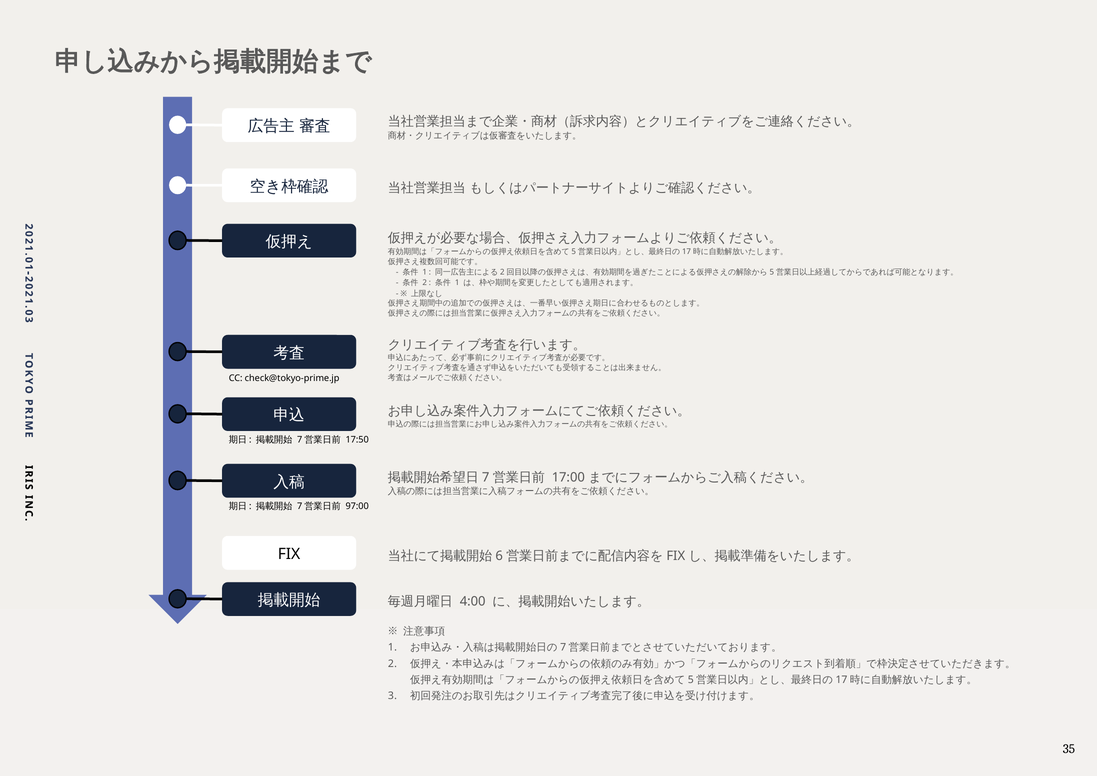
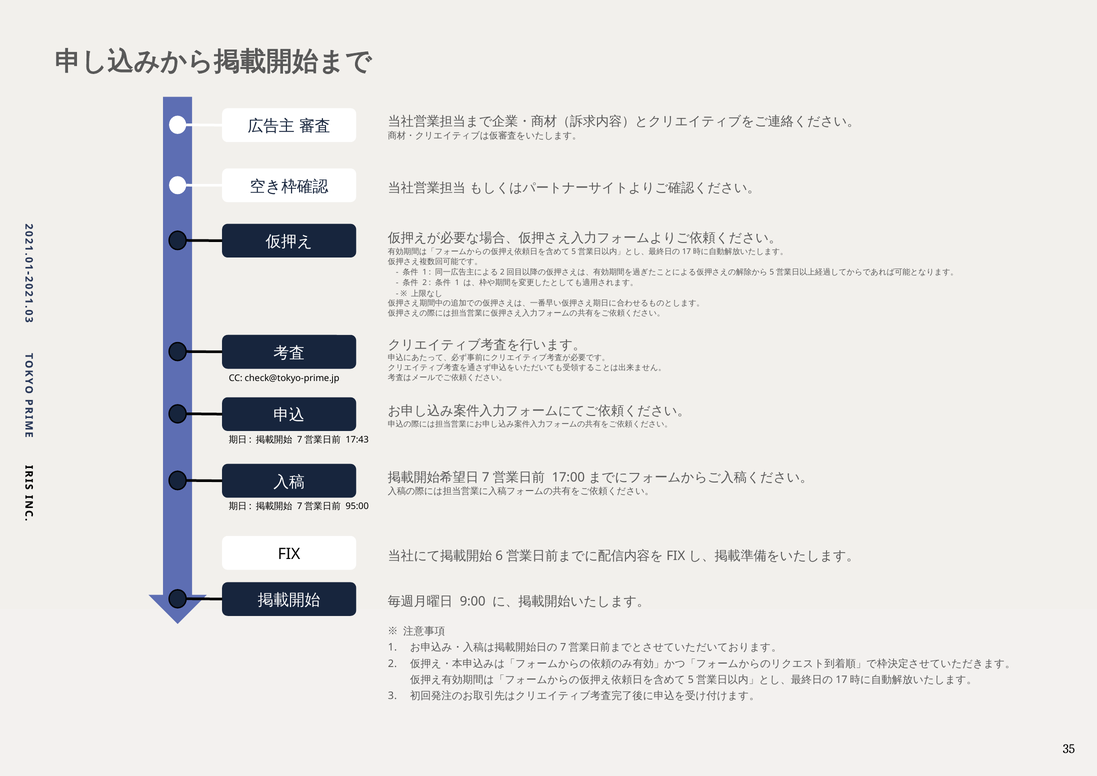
17:50: 17:50 -> 17:43
97:00: 97:00 -> 95:00
4:00: 4:00 -> 9:00
